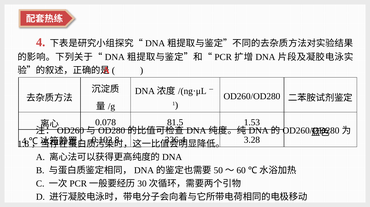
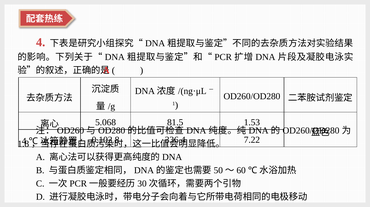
0.078: 0.078 -> 5.068
3.28: 3.28 -> 7.22
